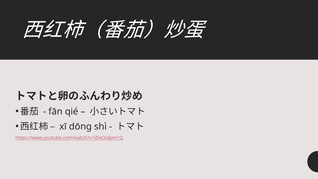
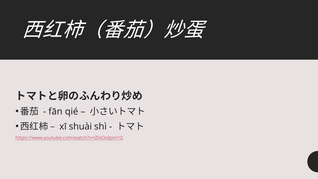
dōng: dōng -> shuài
